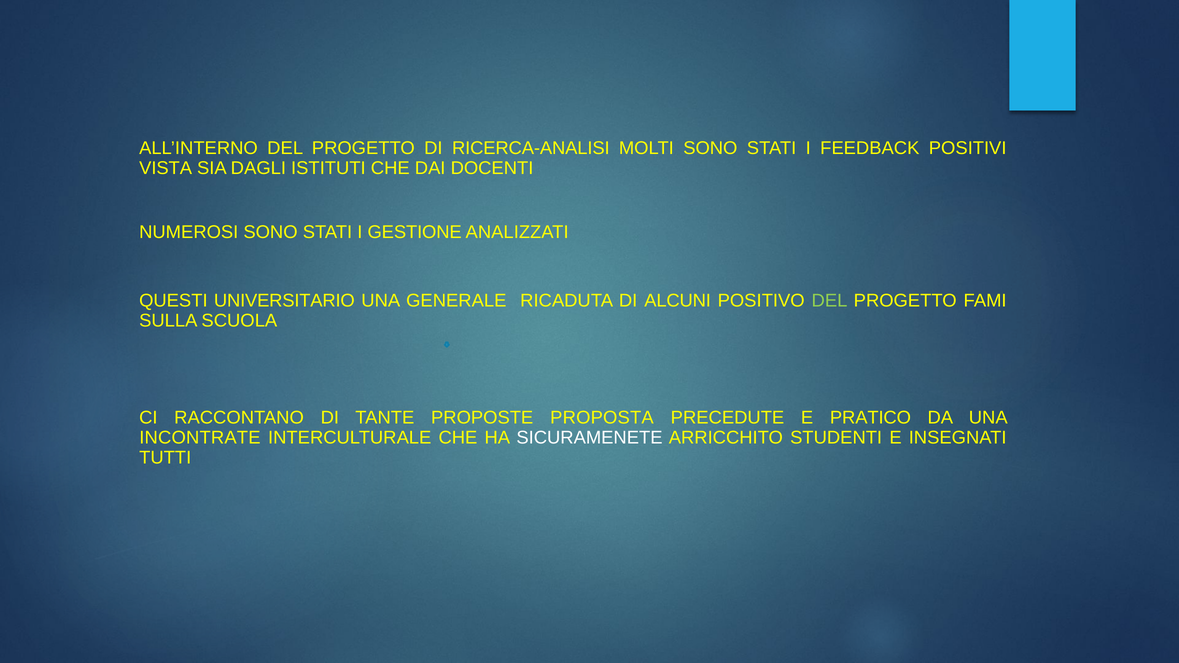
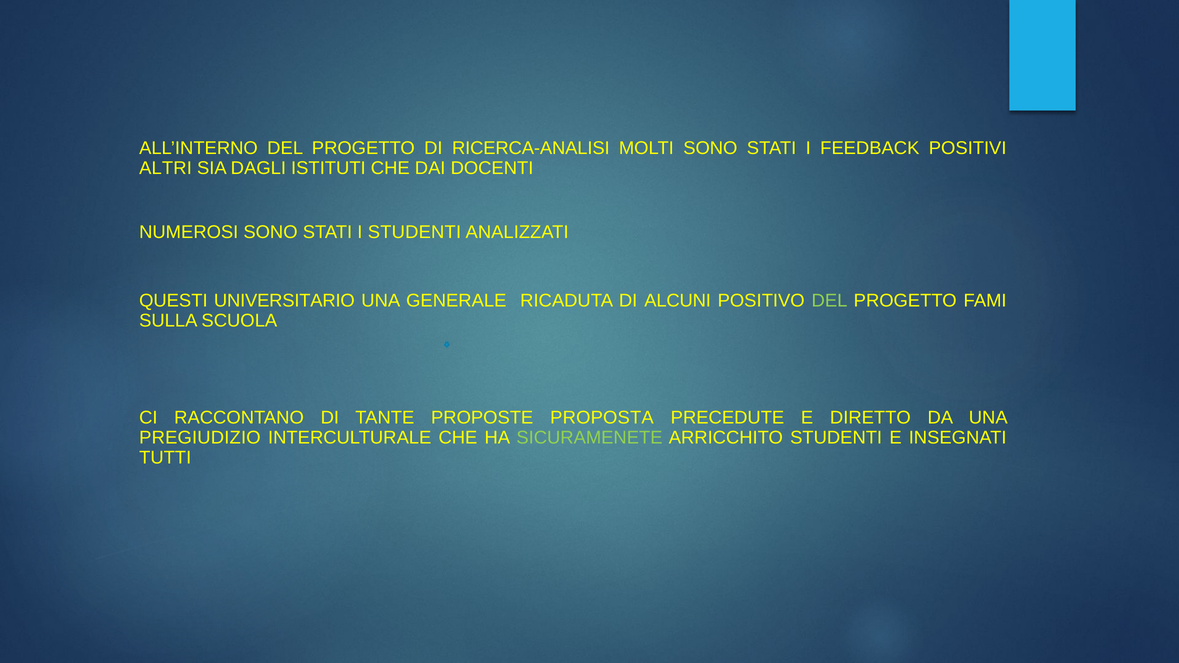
VISTA: VISTA -> ALTRI
I GESTIONE: GESTIONE -> STUDENTI
PRATICO: PRATICO -> DIRETTO
INCONTRATE: INCONTRATE -> PREGIUDIZIO
SICURAMENETE colour: white -> light green
